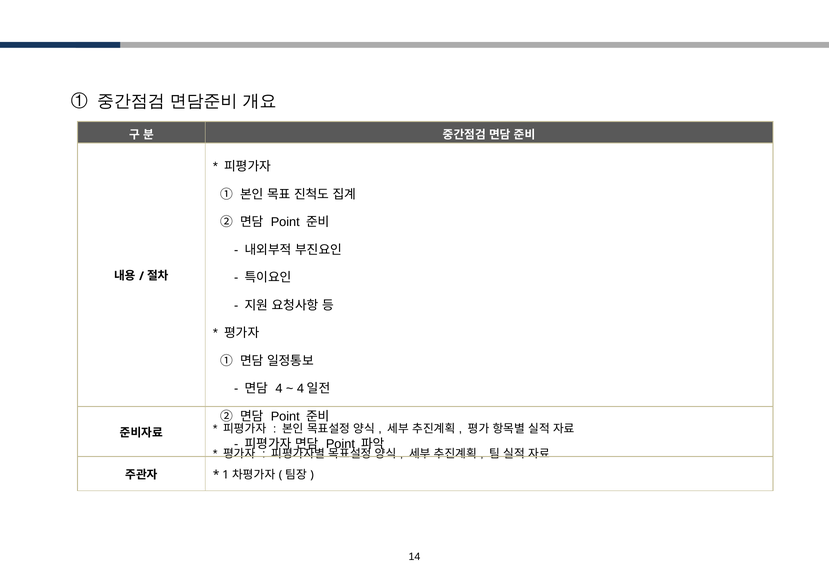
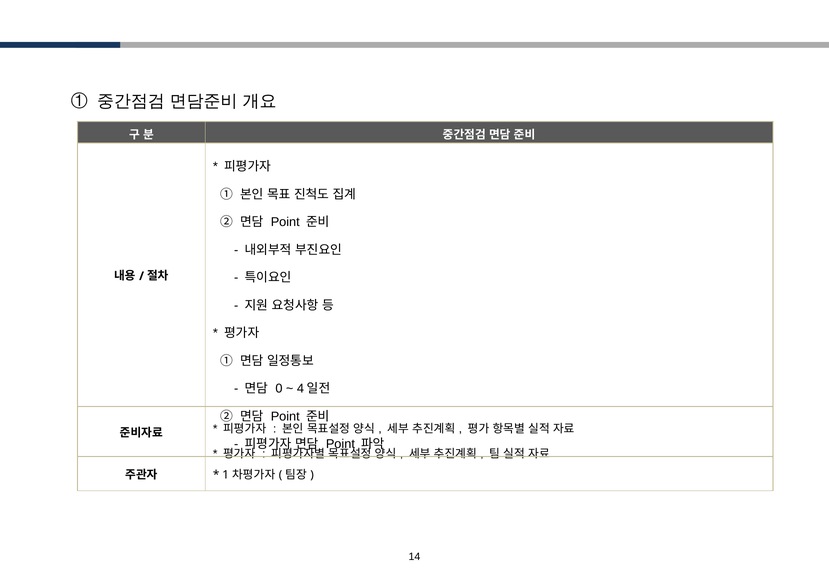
4: 4 -> 0
